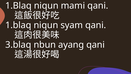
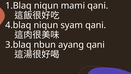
1.blaq at (18, 25): 1.blaq -> 4.blaq
